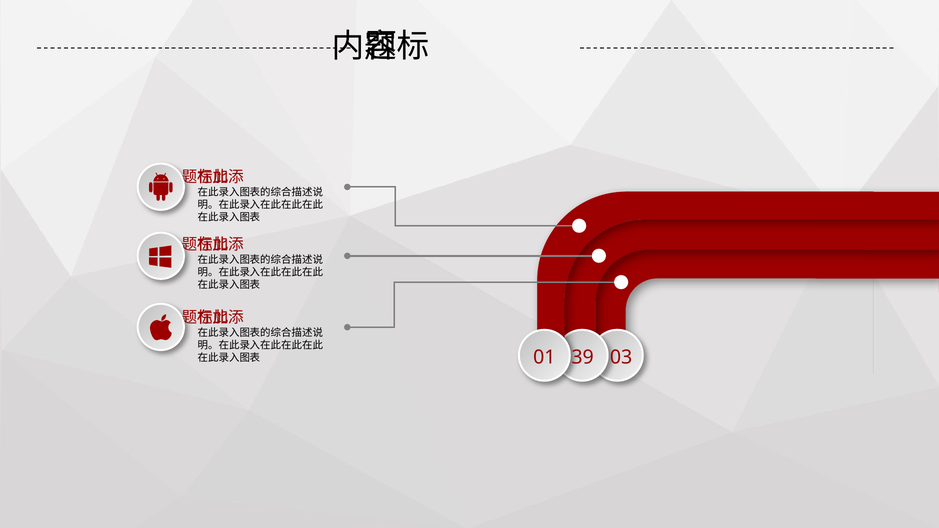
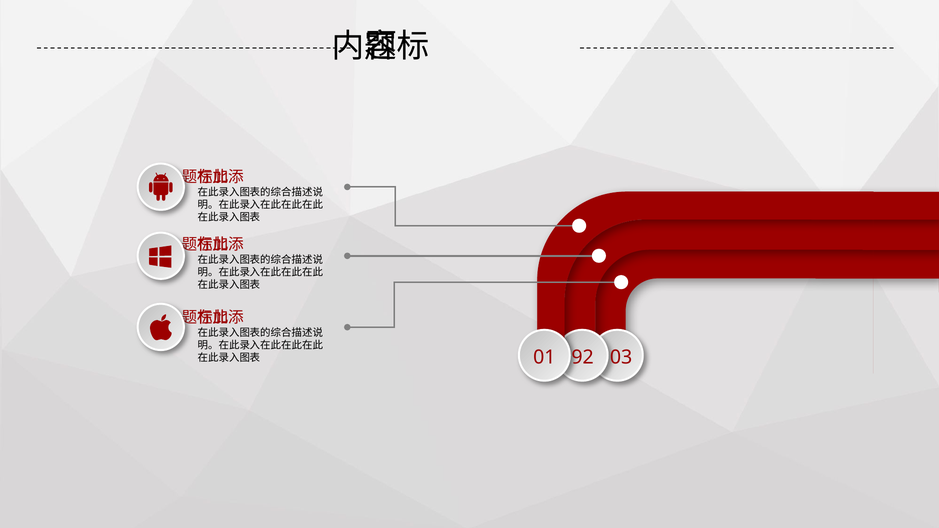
39: 39 -> 92
